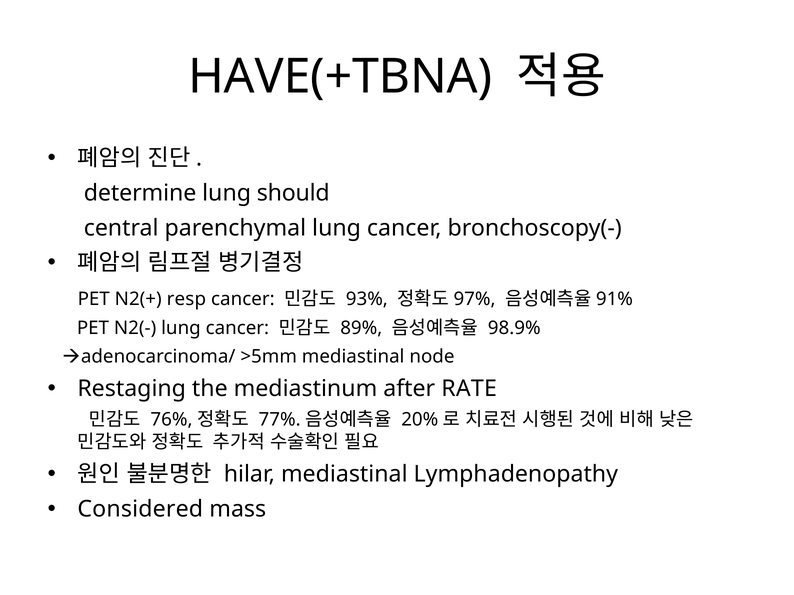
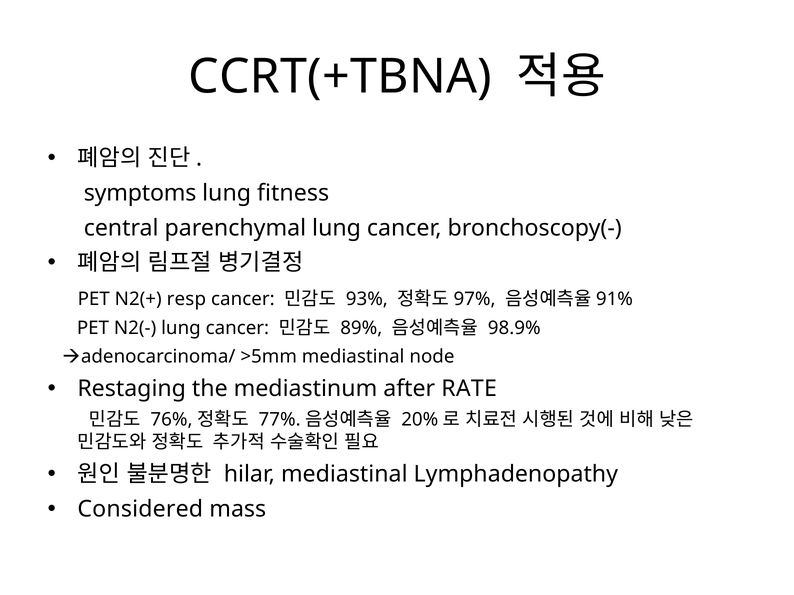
HAVE(+TBNA: HAVE(+TBNA -> CCRT(+TBNA
determine: determine -> symptoms
should: should -> fitness
